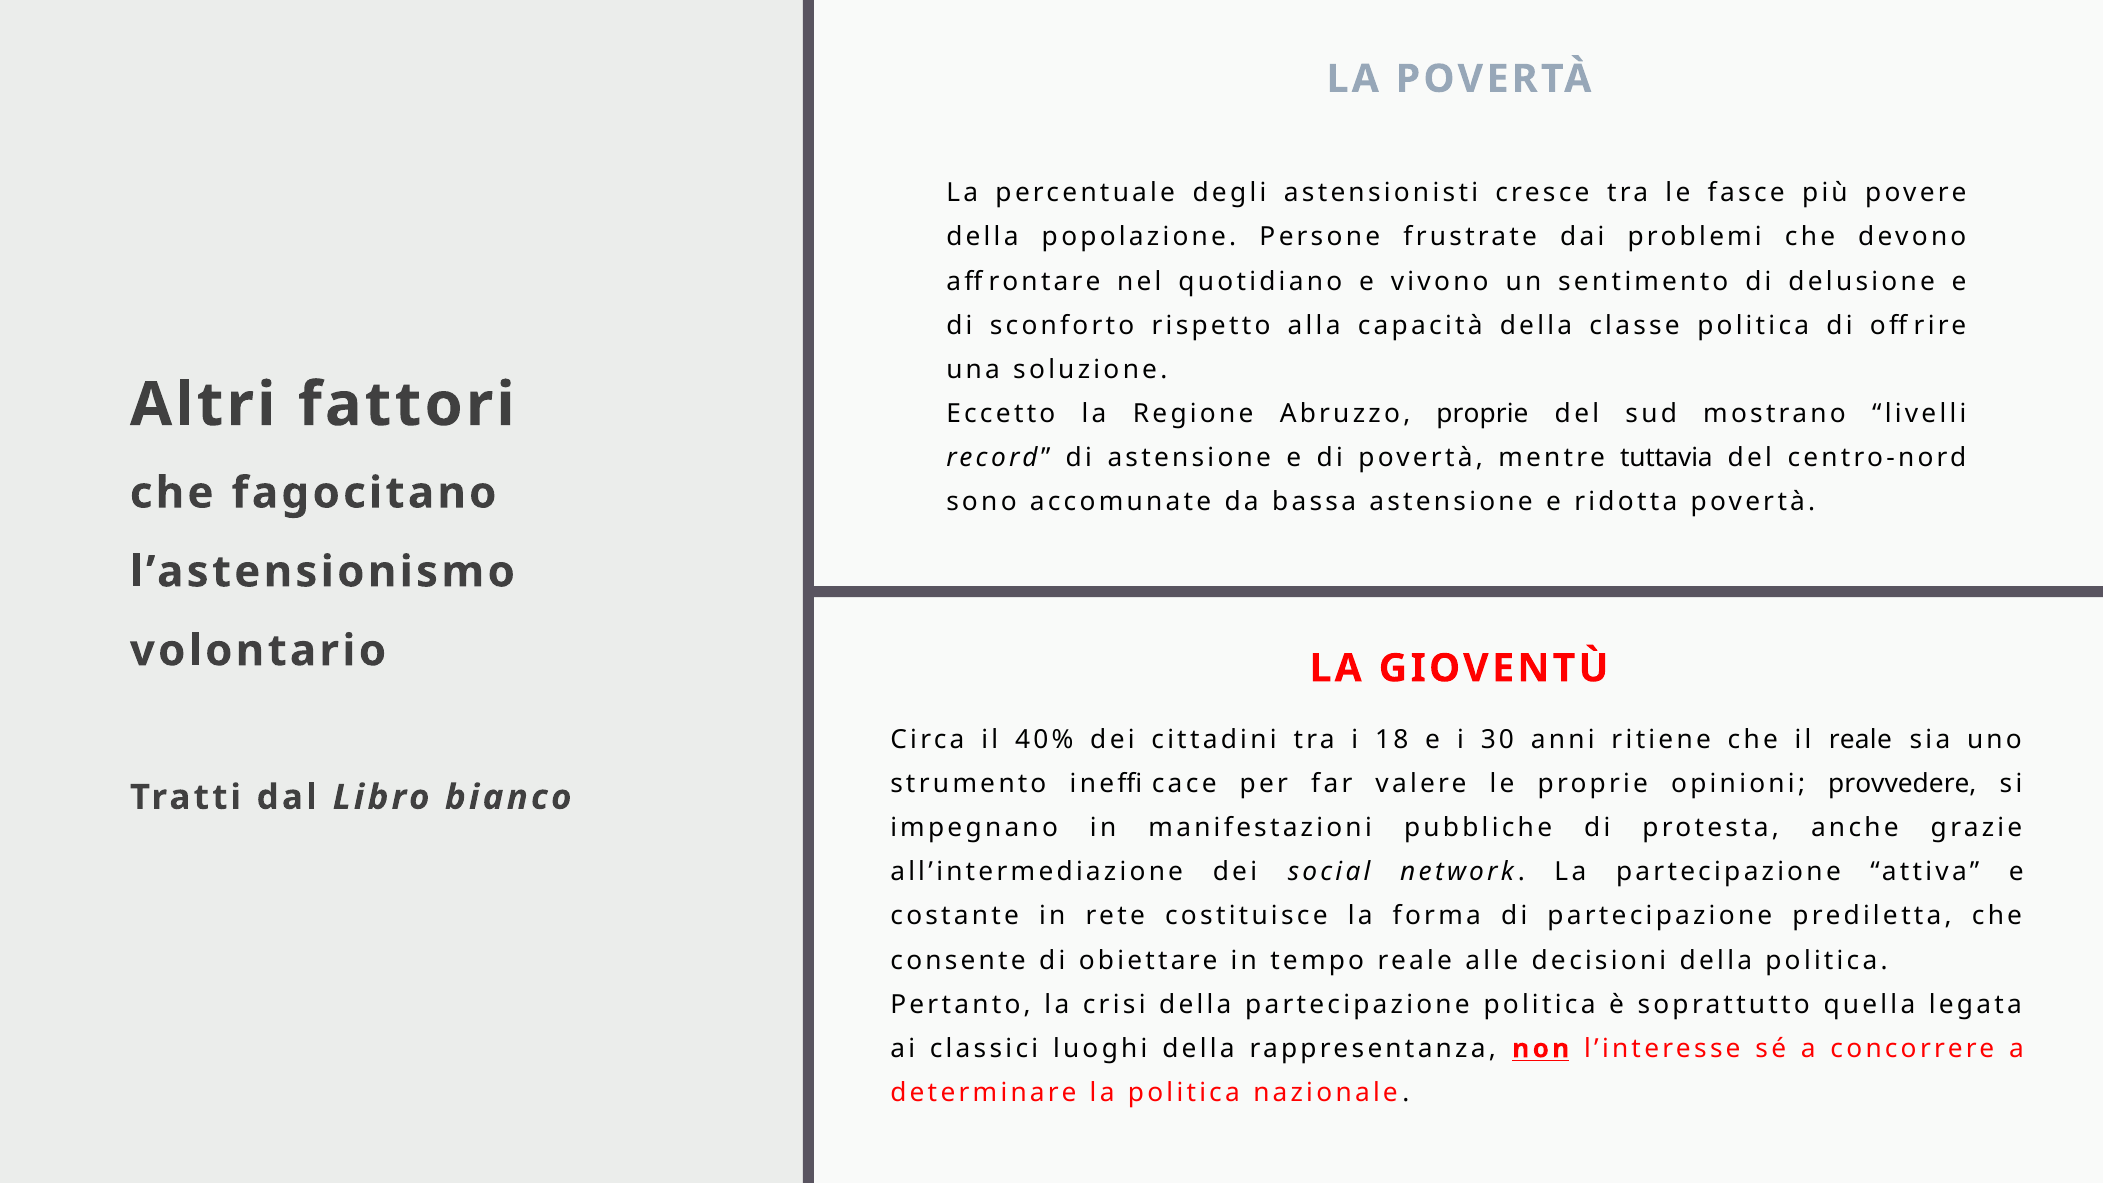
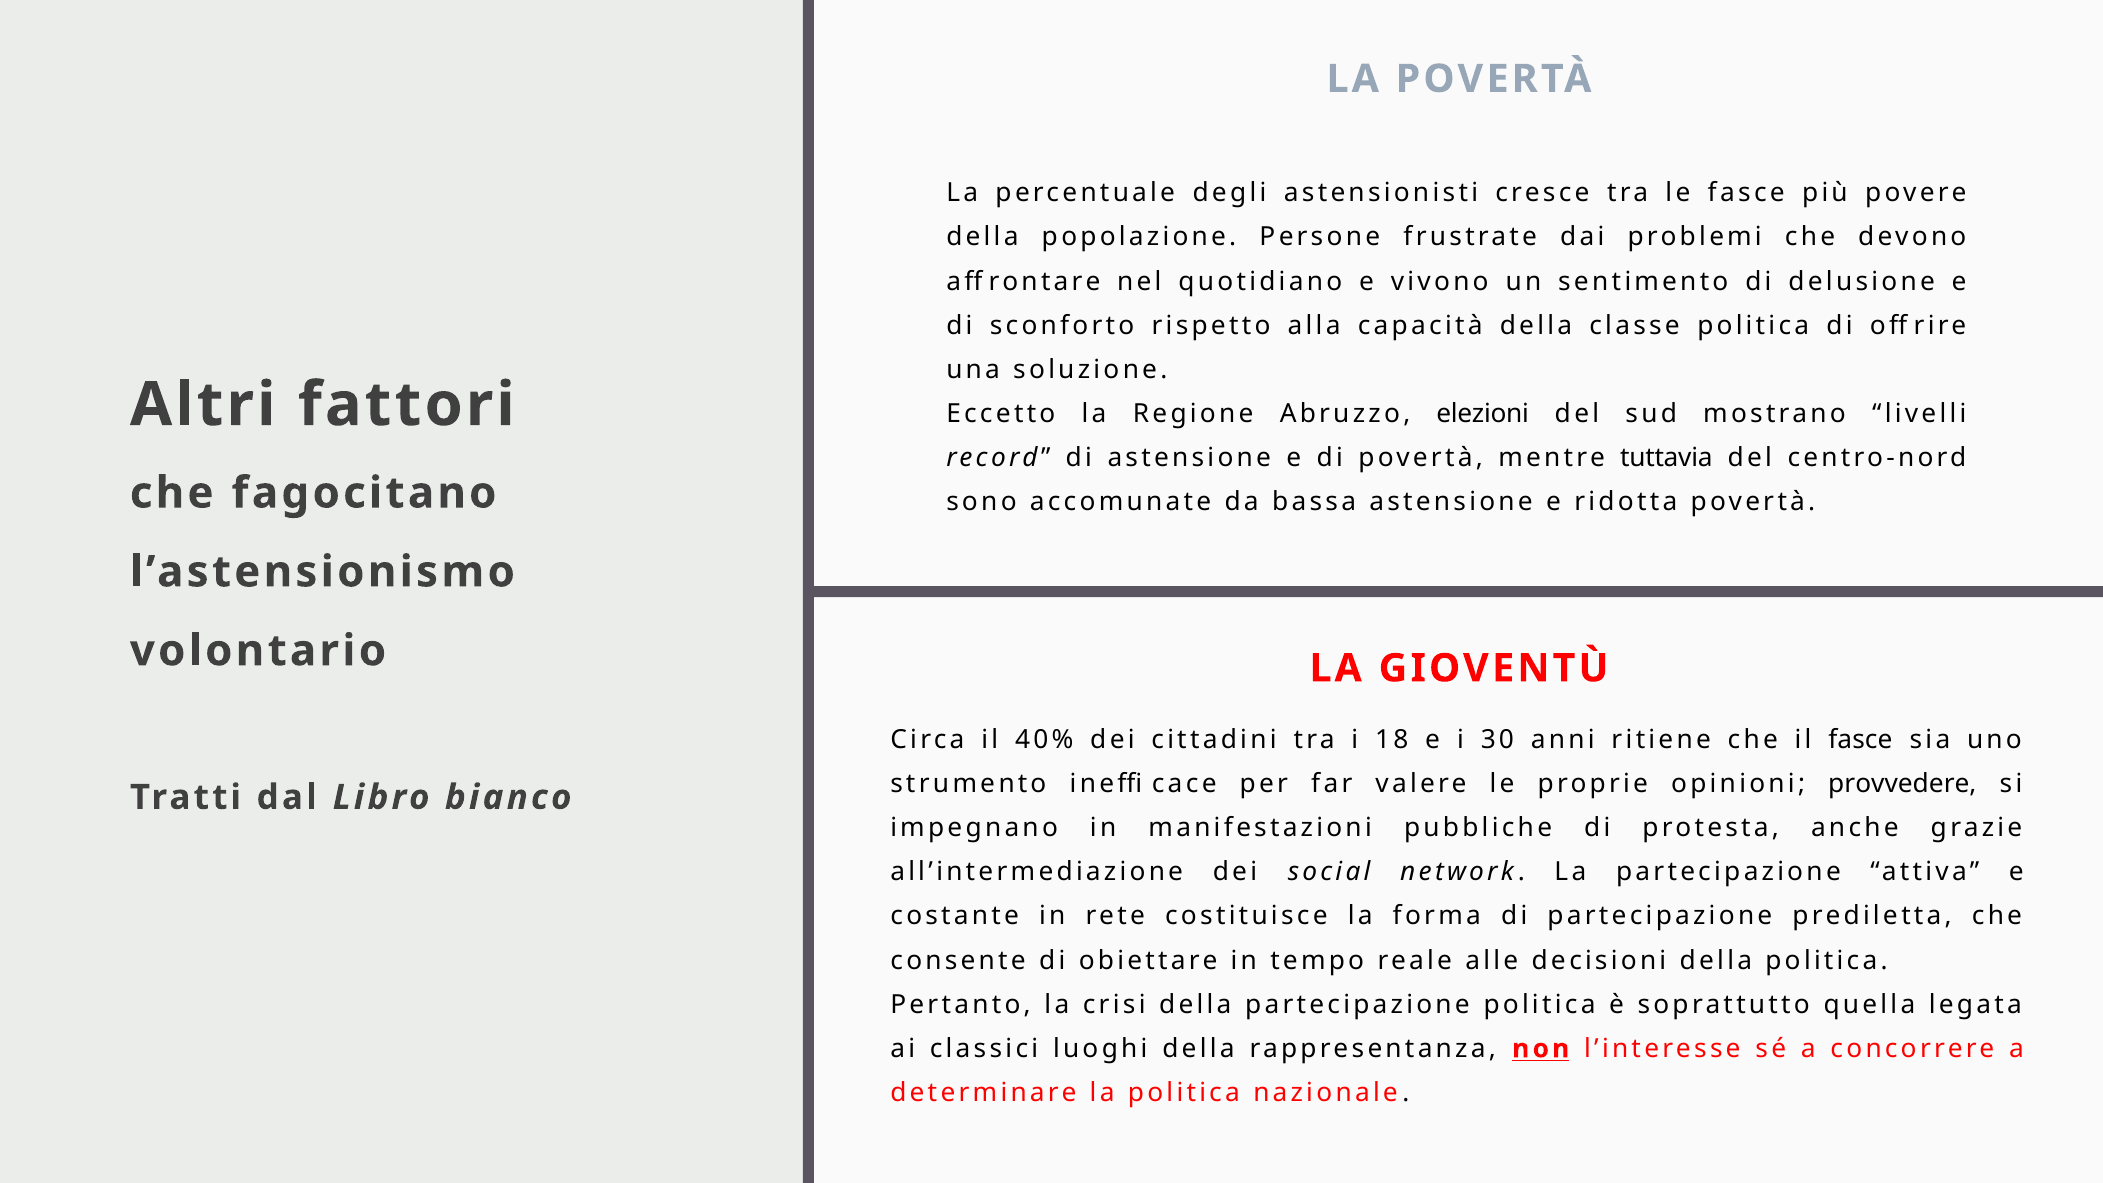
Abruzzo proprie: proprie -> elezioni
il reale: reale -> fasce
